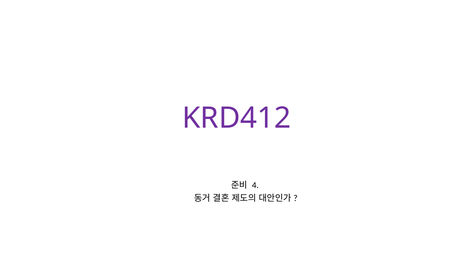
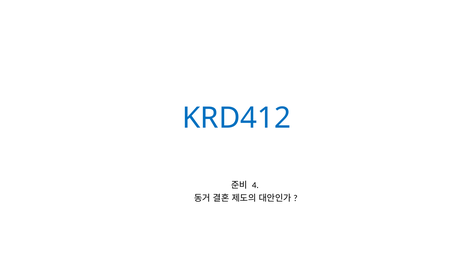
KRD412 colour: purple -> blue
